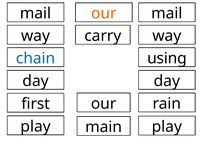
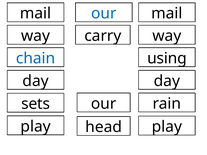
our at (104, 13) colour: orange -> blue
first: first -> sets
main: main -> head
